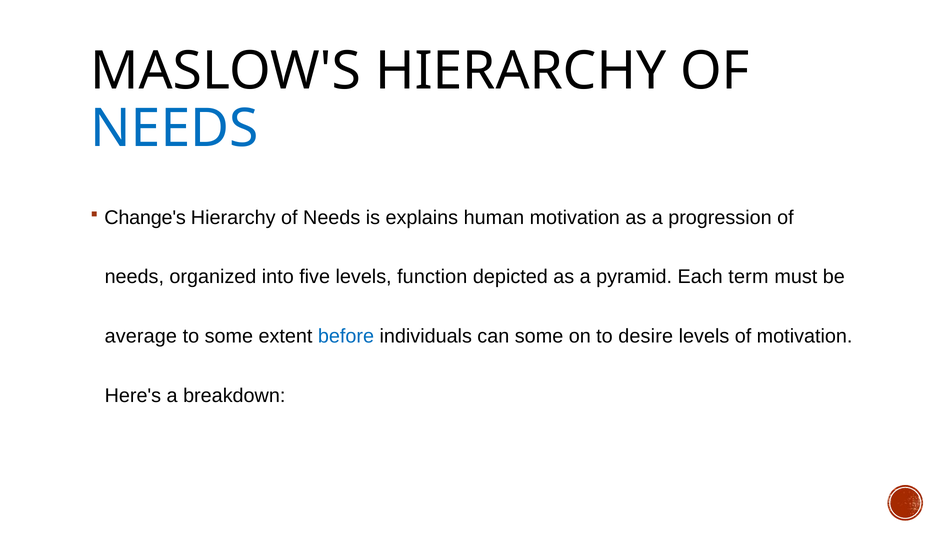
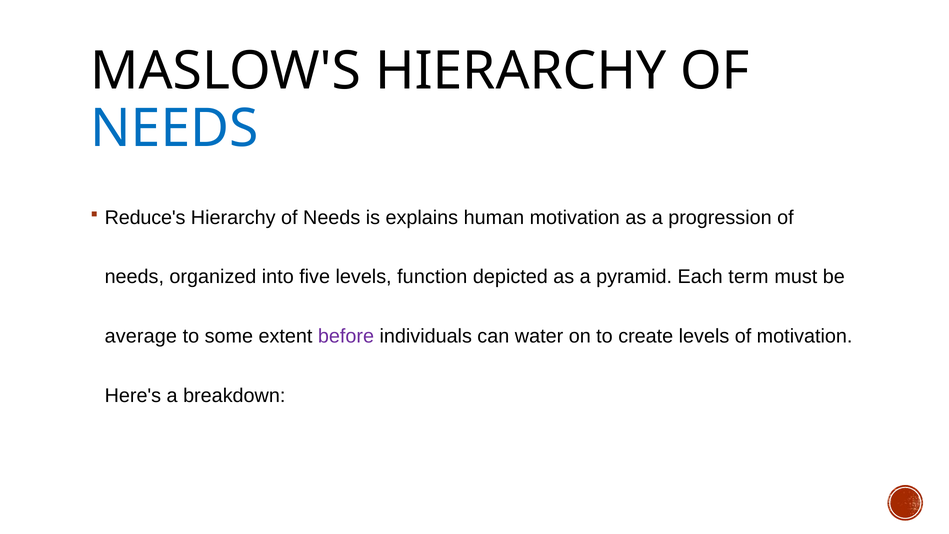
Change's: Change's -> Reduce's
before colour: blue -> purple
can some: some -> water
desire: desire -> create
